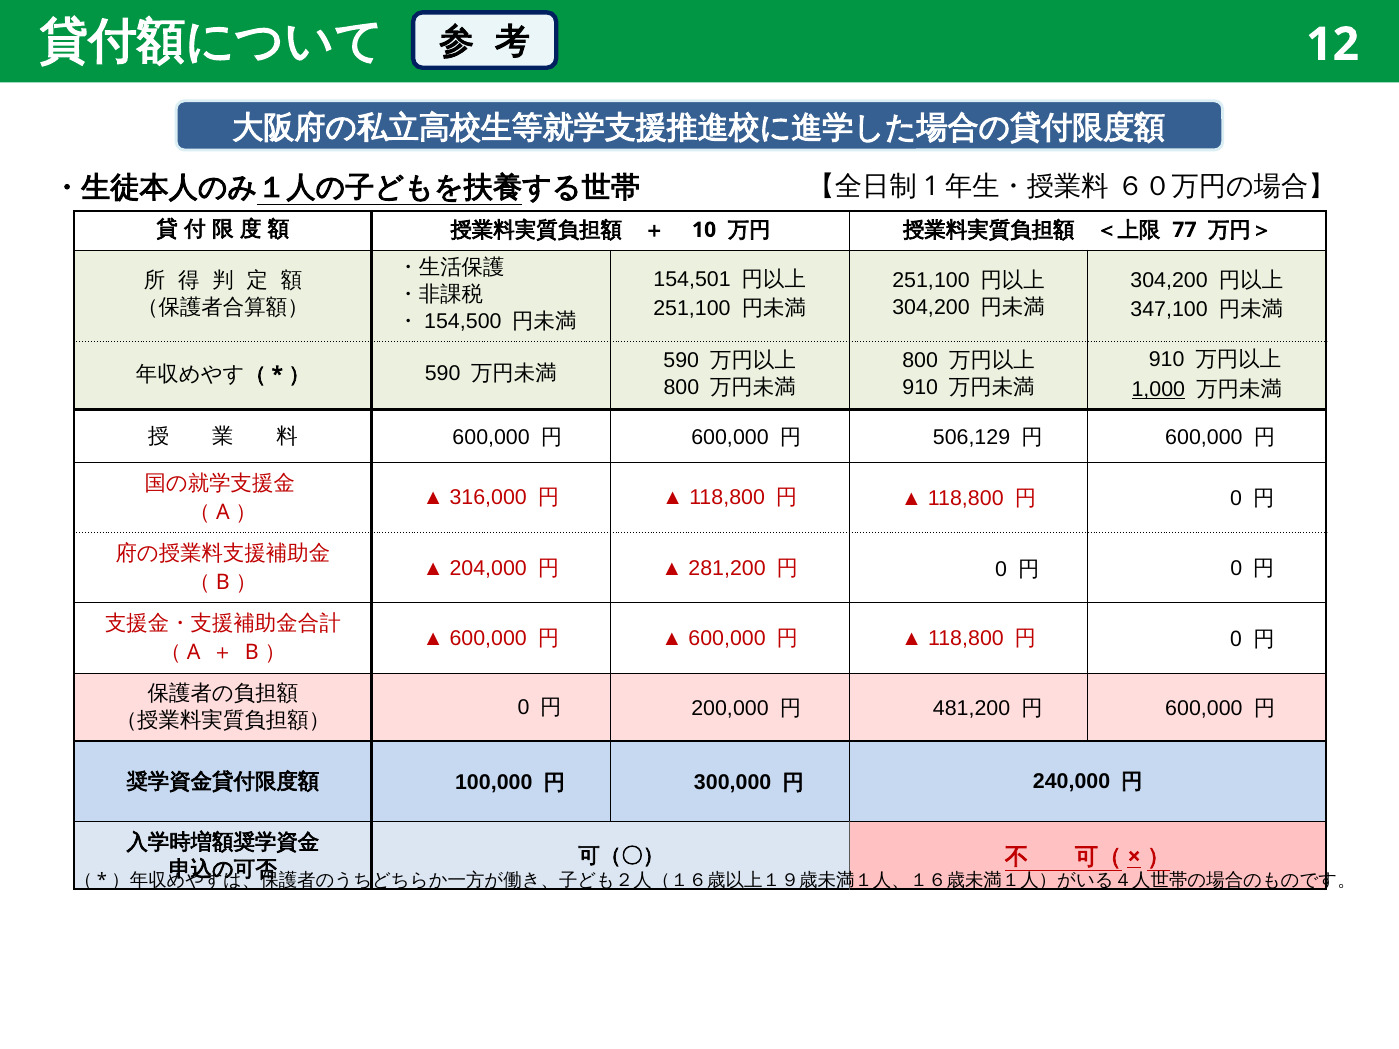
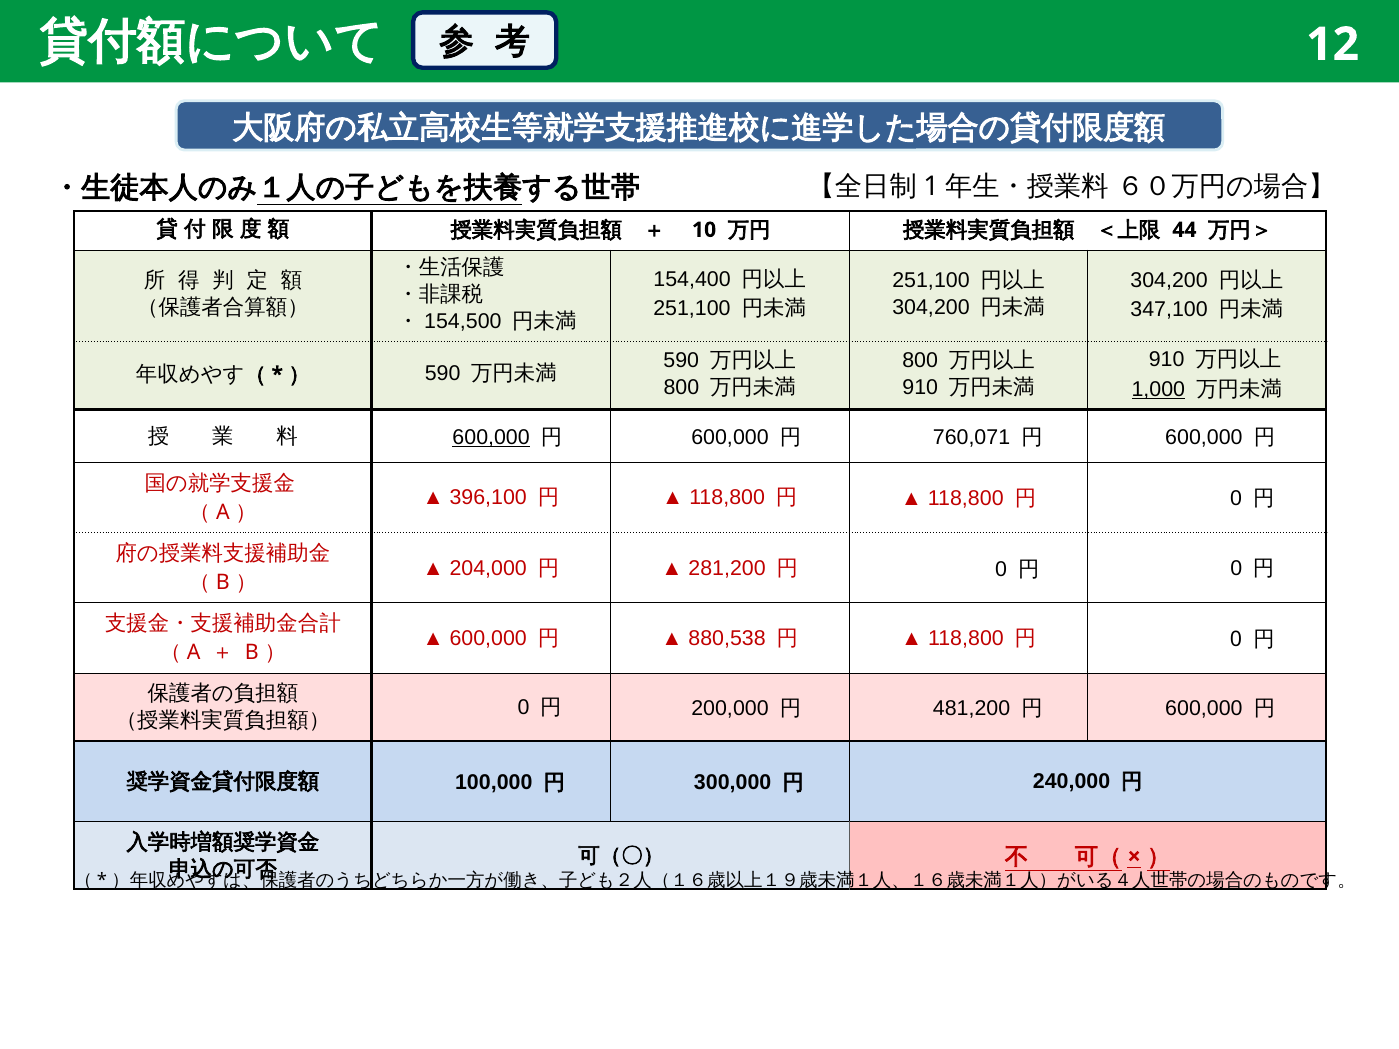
77: 77 -> 44
154,501: 154,501 -> 154,400
600,000 at (491, 437) underline: none -> present
506,129: 506,129 -> 760,071
316,000: 316,000 -> 396,100
600,000 at (727, 638): 600,000 -> 880,538
